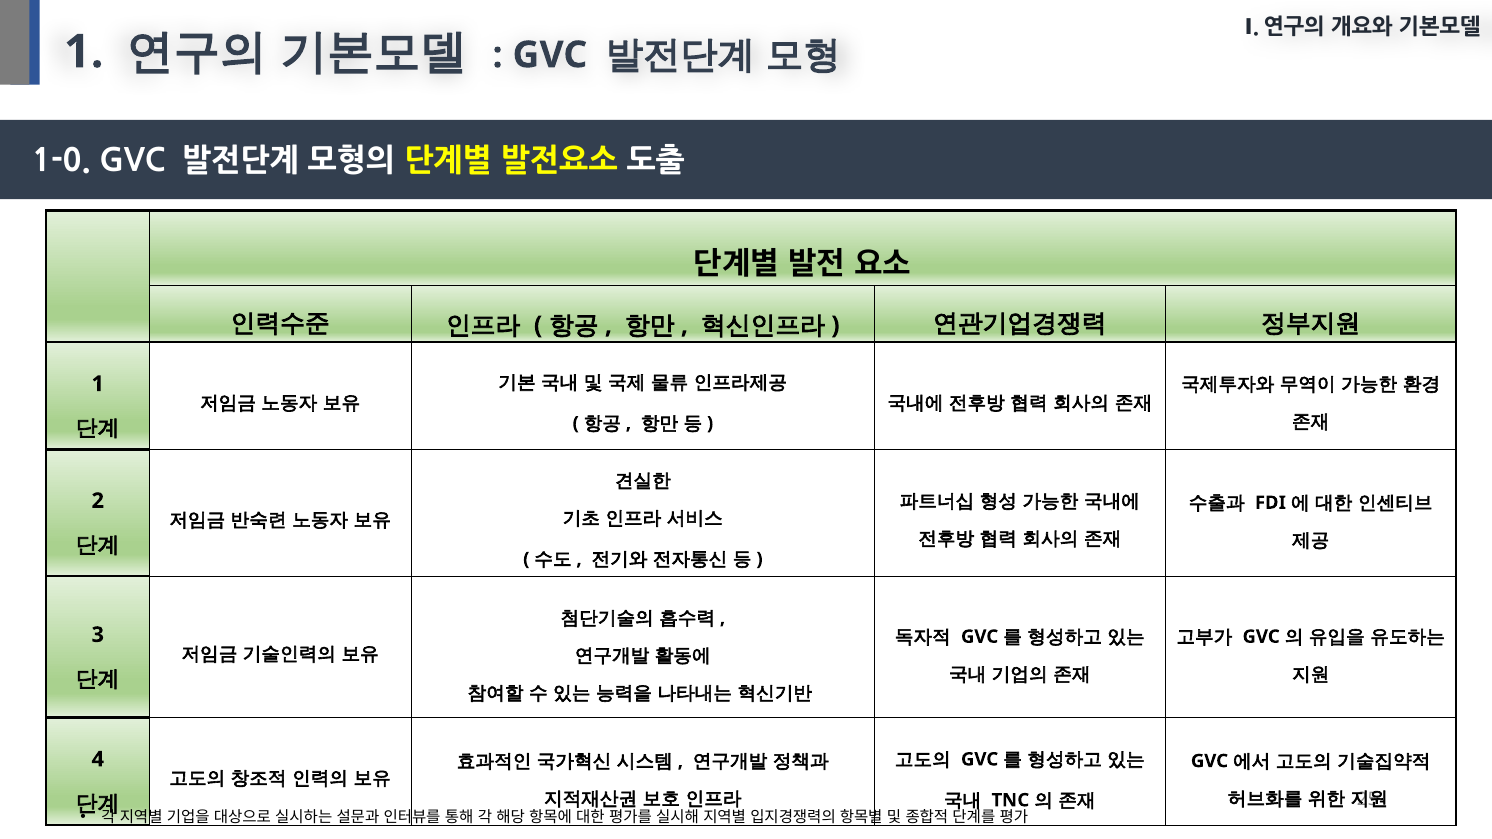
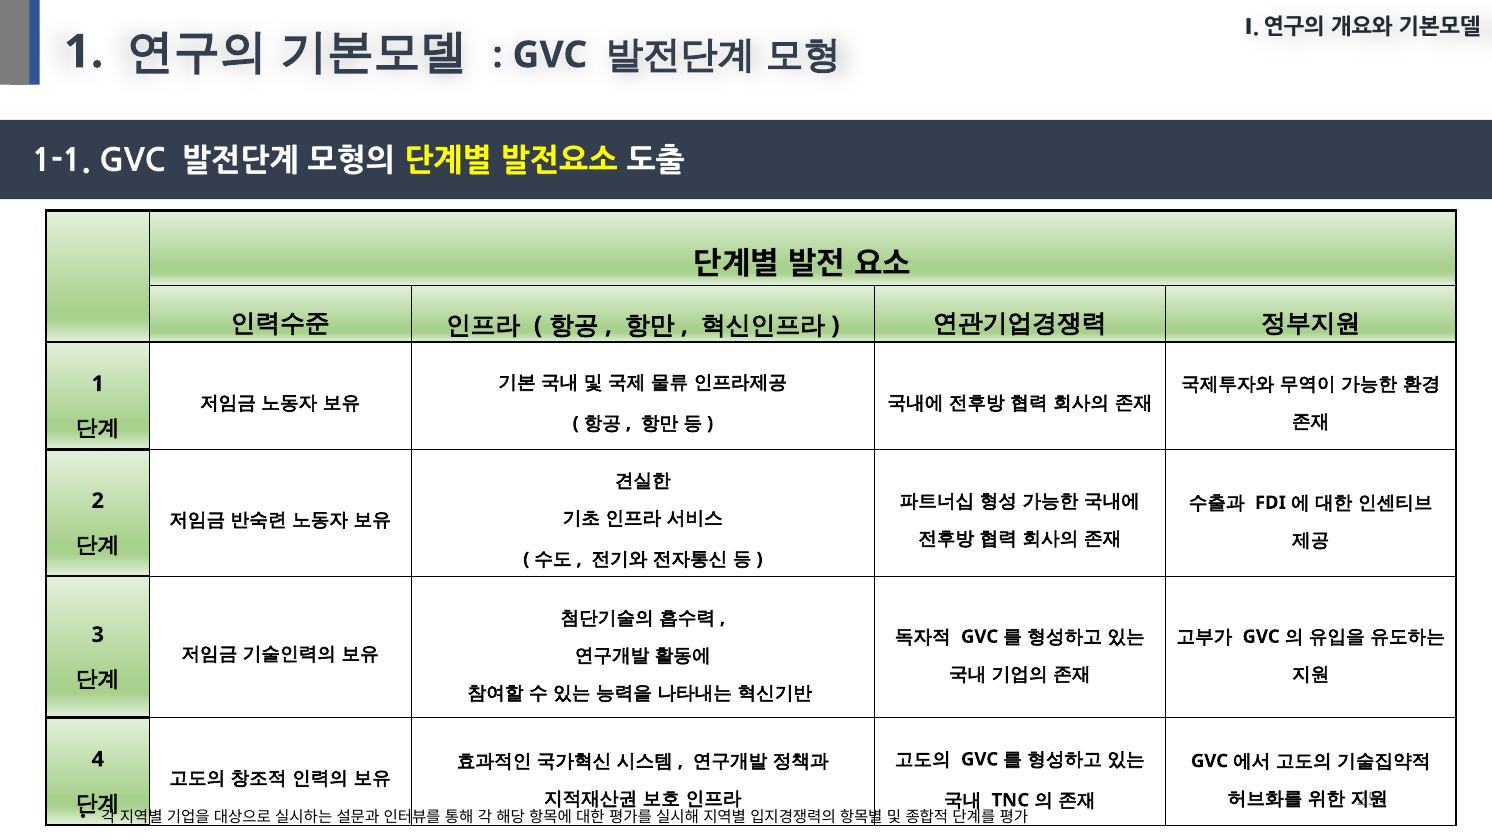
1-0: 1-0 -> 1-1
